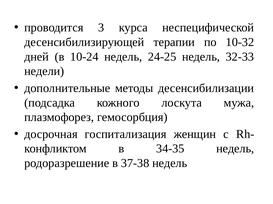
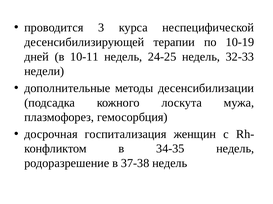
10-32: 10-32 -> 10-19
10-24: 10-24 -> 10-11
